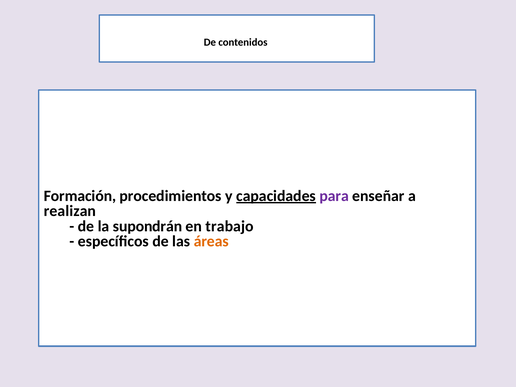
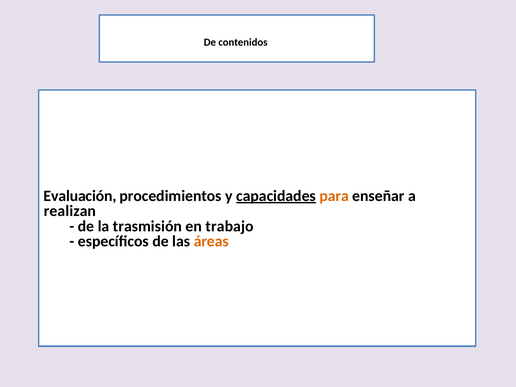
Formación: Formación -> Evaluación
para colour: purple -> orange
supondrán: supondrán -> trasmisión
